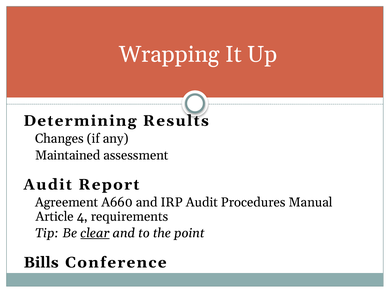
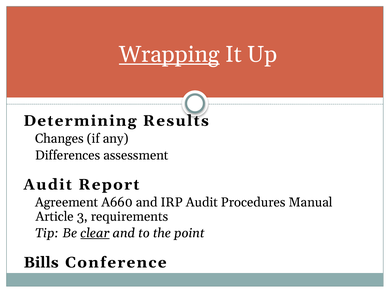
Wrapping underline: none -> present
Maintained: Maintained -> Differences
4: 4 -> 3
